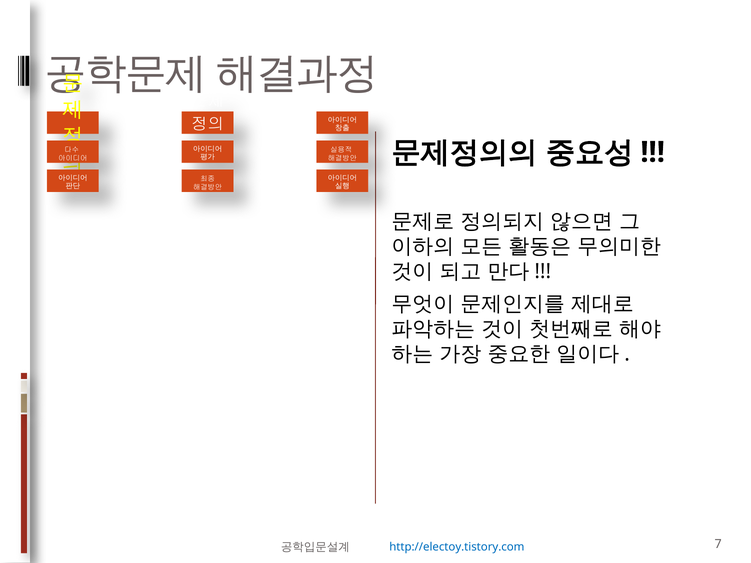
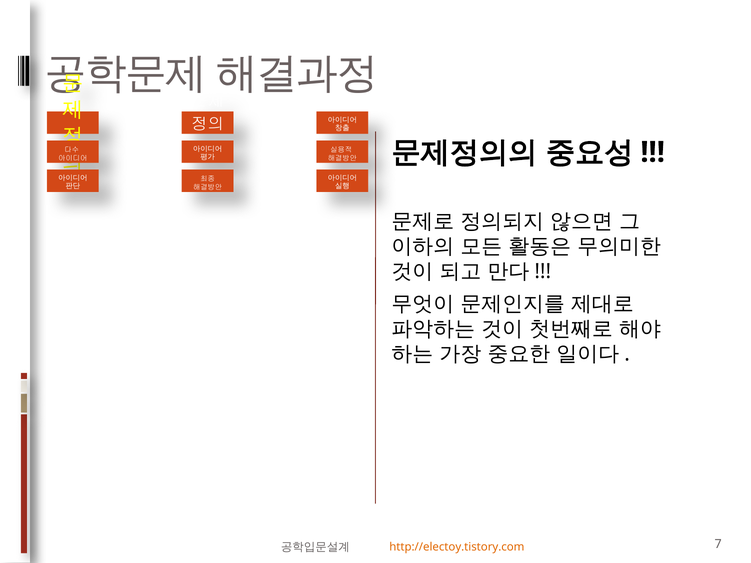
http://electoy.tistory.com colour: blue -> orange
